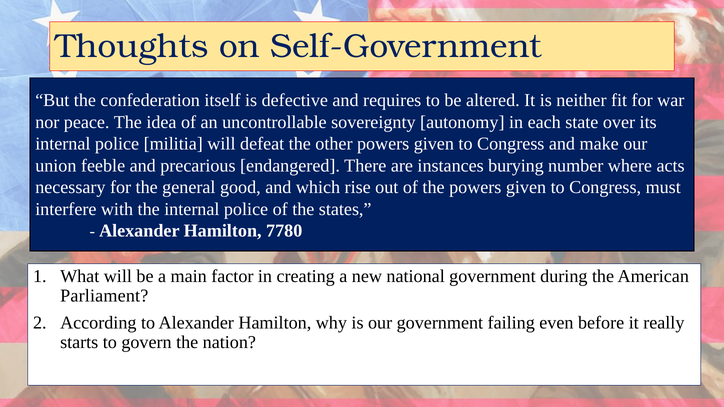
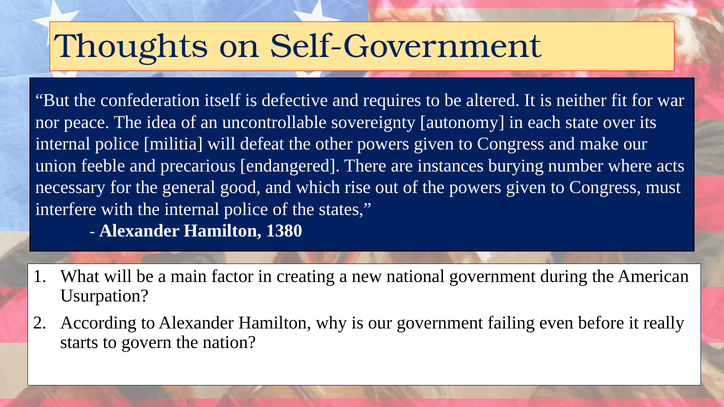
7780: 7780 -> 1380
Parliament: Parliament -> Usurpation
